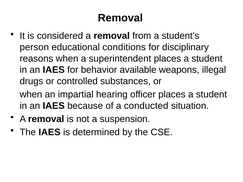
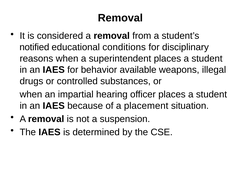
person: person -> notified
conducted: conducted -> placement
